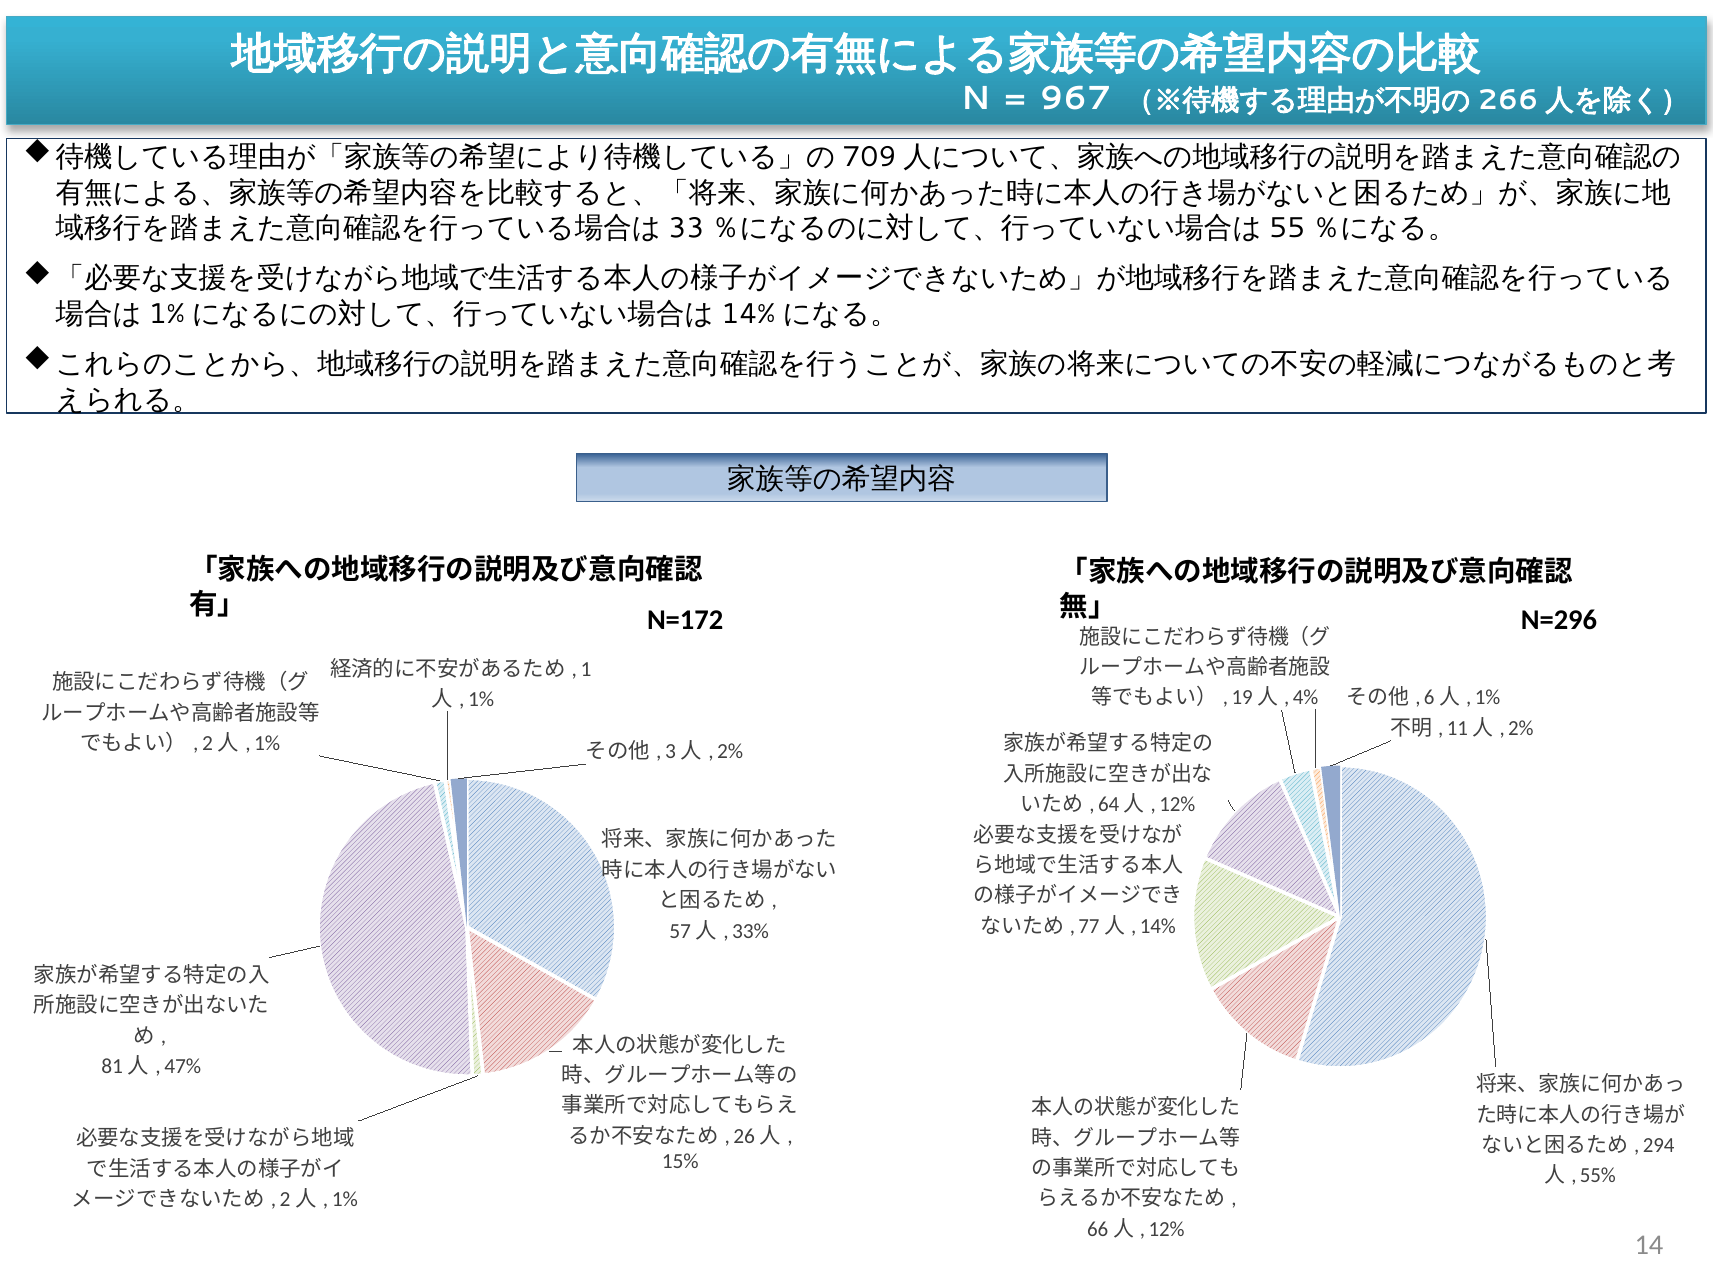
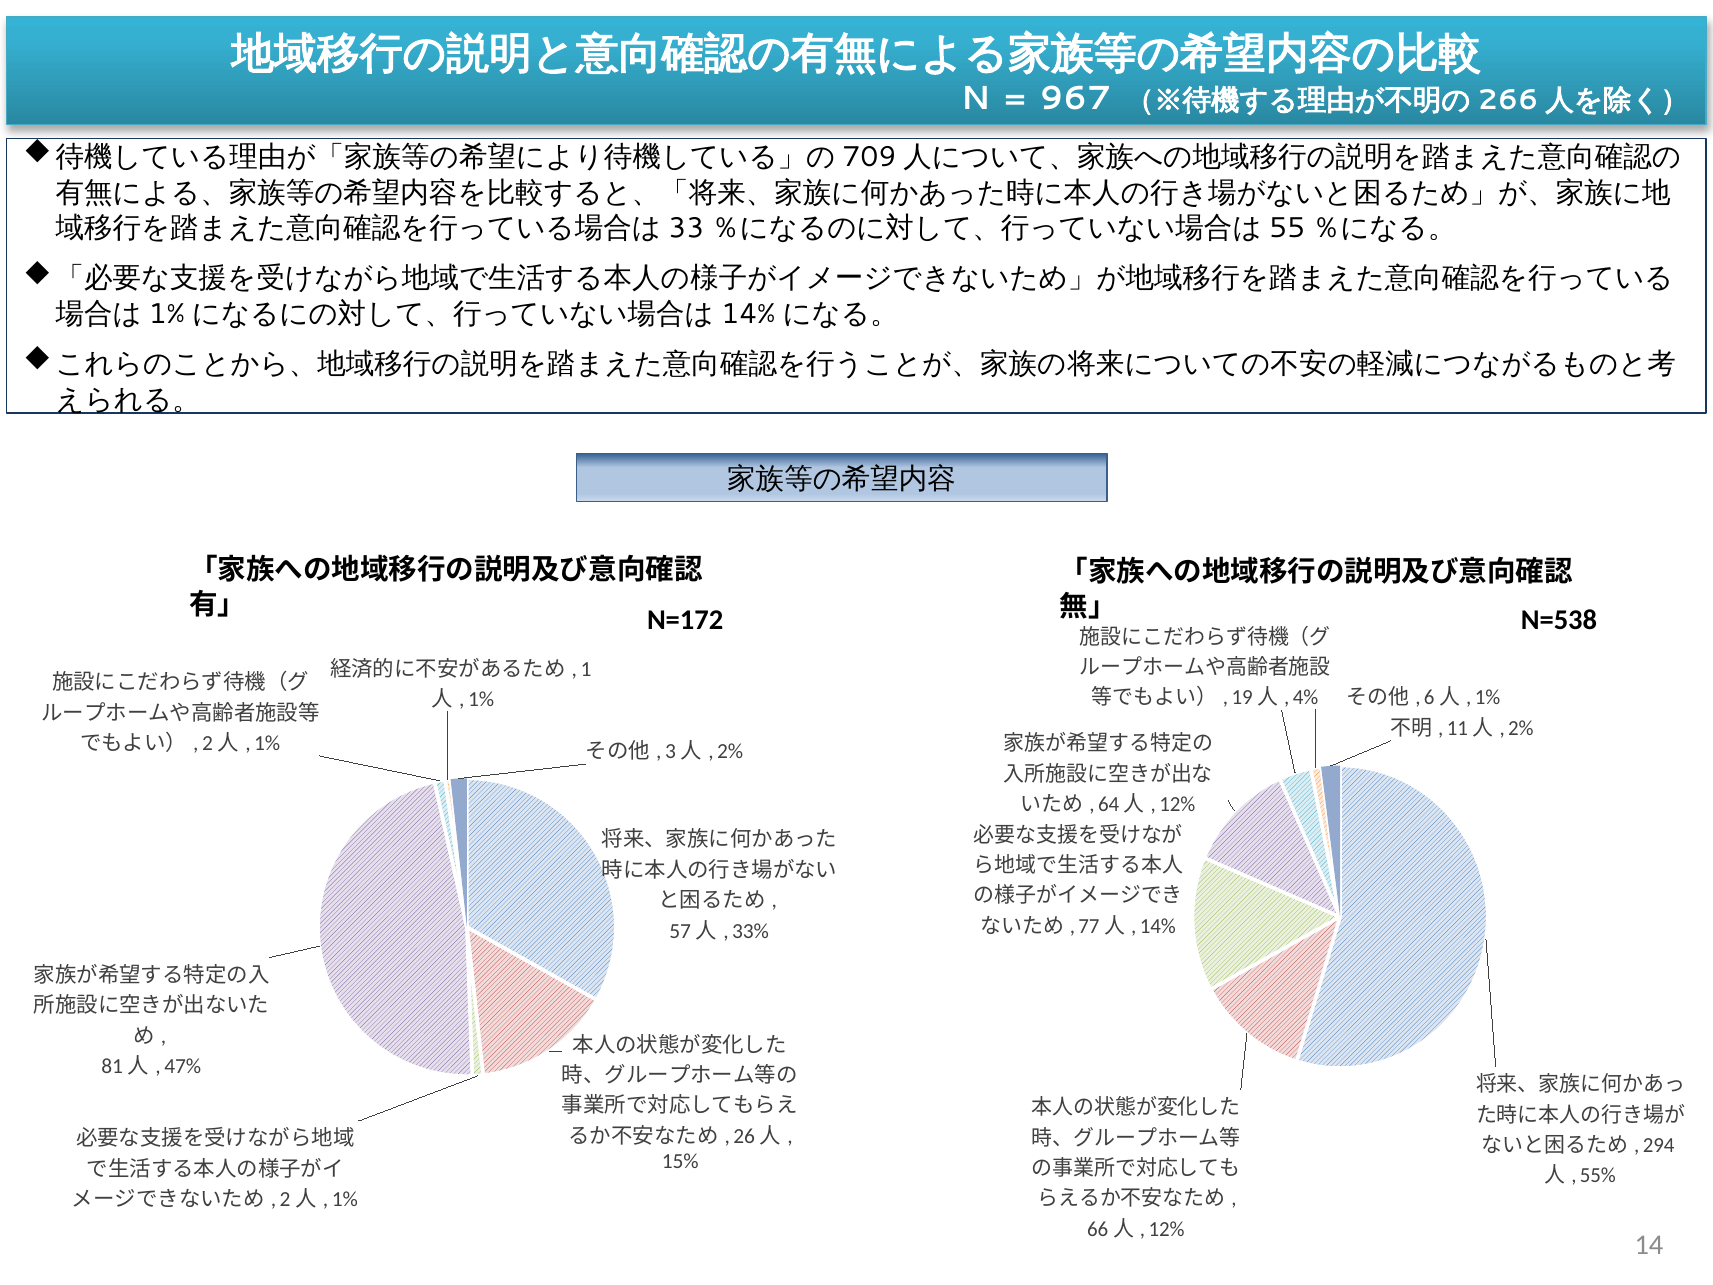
N=296: N=296 -> N=538
